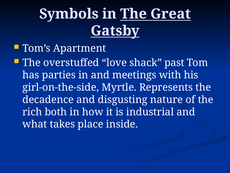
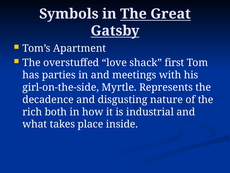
past: past -> first
